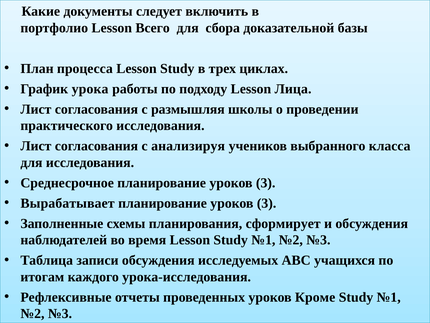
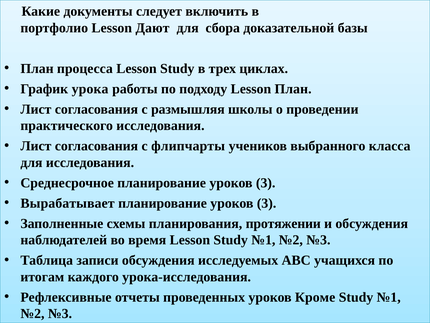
Всего: Всего -> Дают
Lesson Лица: Лица -> План
анализируя: анализируя -> флипчарты
сформирует: сформирует -> протяжении
